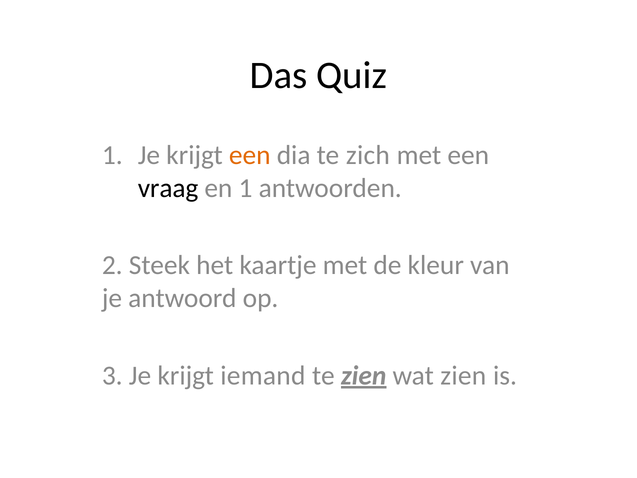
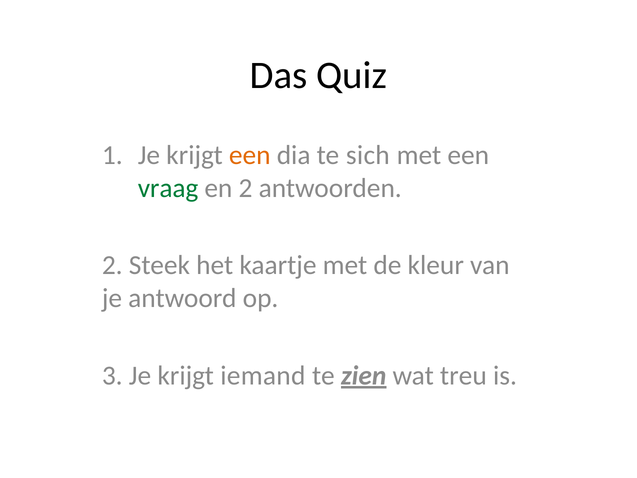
zich: zich -> sich
vraag colour: black -> green
en 1: 1 -> 2
wat zien: zien -> treu
